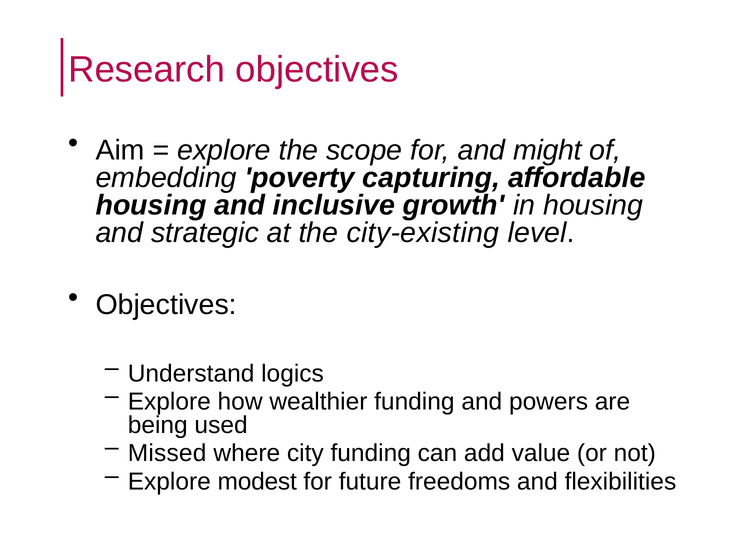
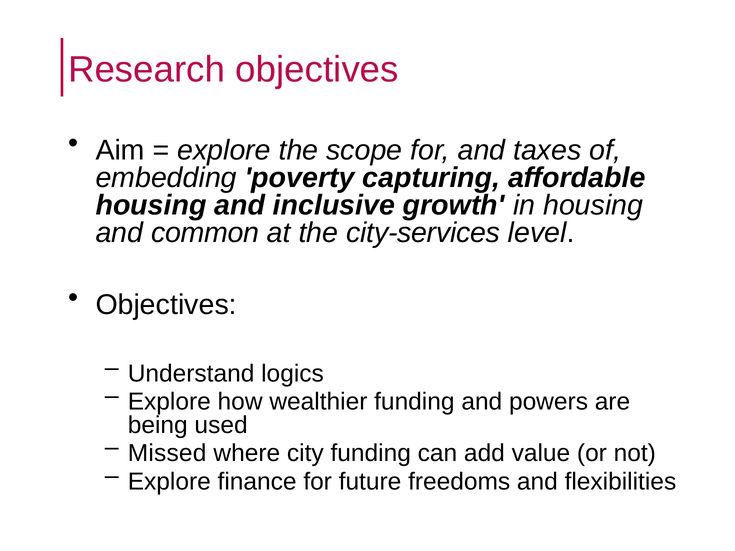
might: might -> taxes
strategic: strategic -> common
city-existing: city-existing -> city-services
modest: modest -> finance
